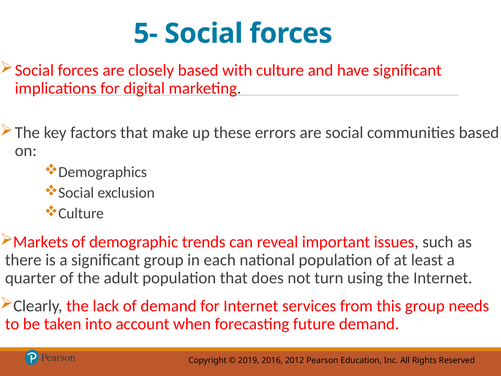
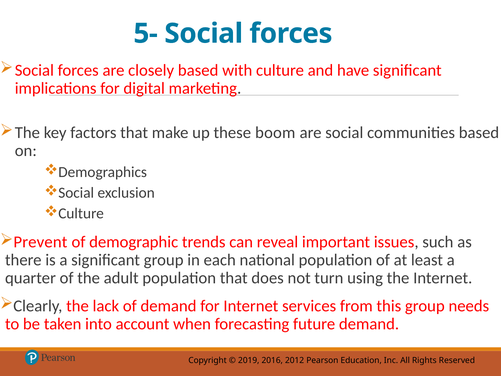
errors: errors -> boom
Markets: Markets -> Prevent
